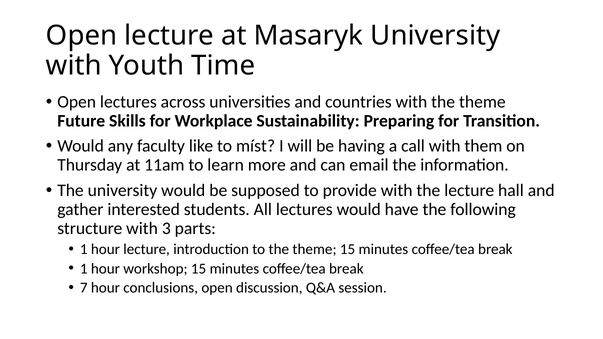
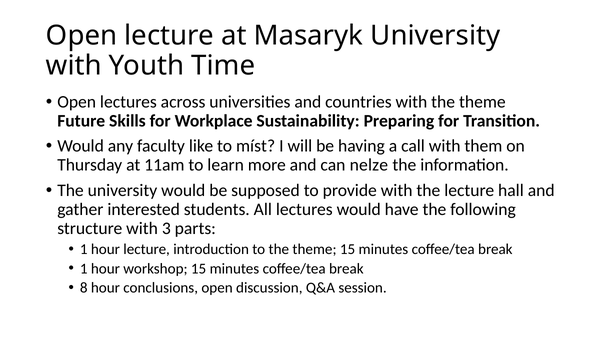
email: email -> nelze
7: 7 -> 8
